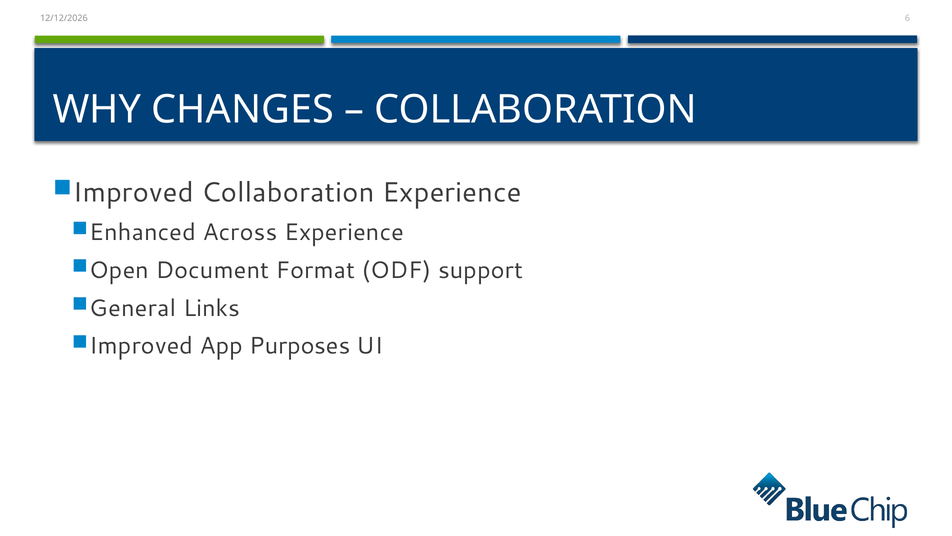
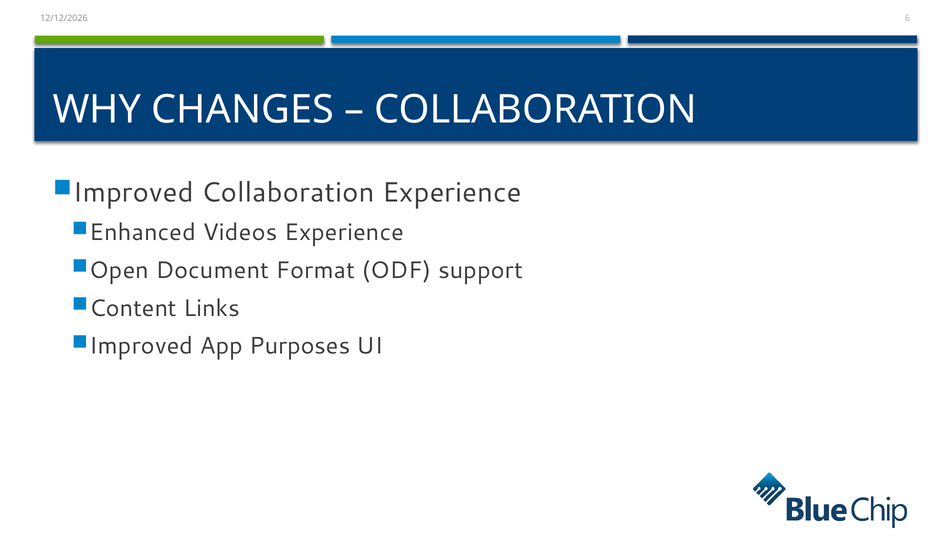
Across: Across -> Videos
General: General -> Content
